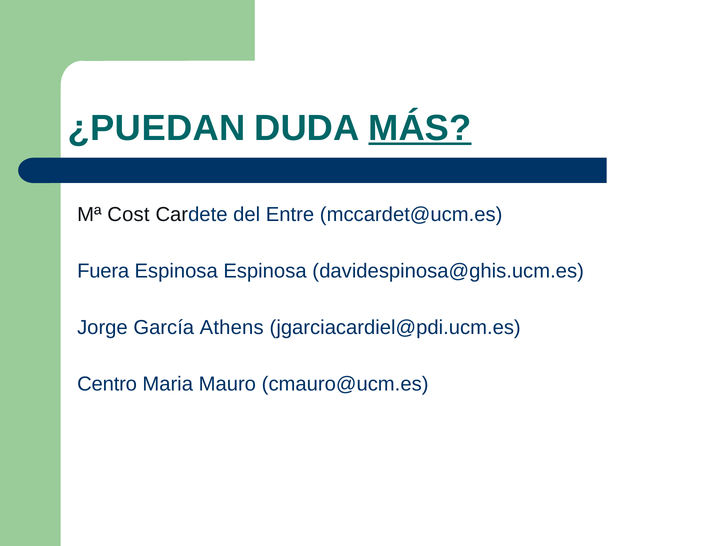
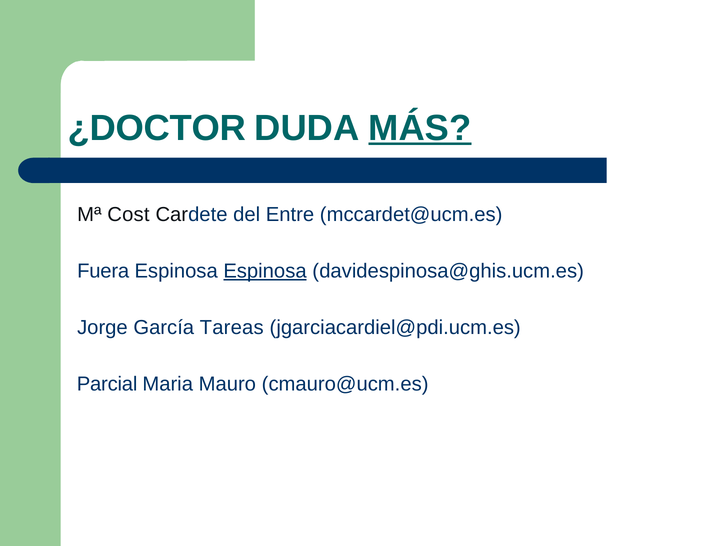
¿PUEDAN: ¿PUEDAN -> ¿DOCTOR
Espinosa at (265, 271) underline: none -> present
Athens: Athens -> Tareas
Centro: Centro -> Parcial
